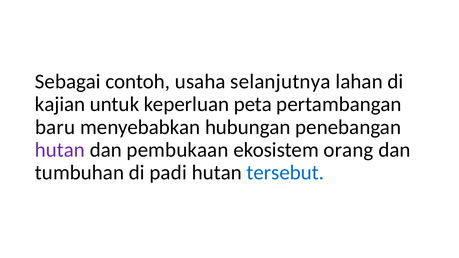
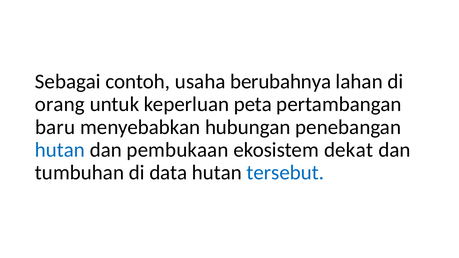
selanjutnya: selanjutnya -> berubahnya
kajian: kajian -> orang
hutan at (60, 150) colour: purple -> blue
orang: orang -> dekat
padi: padi -> data
